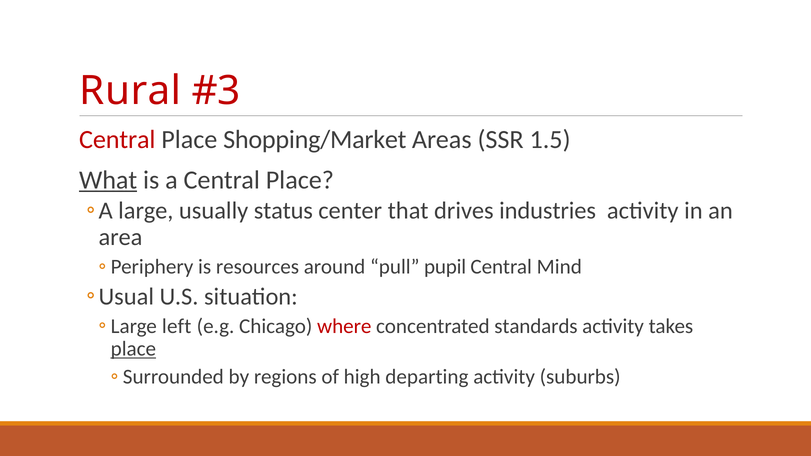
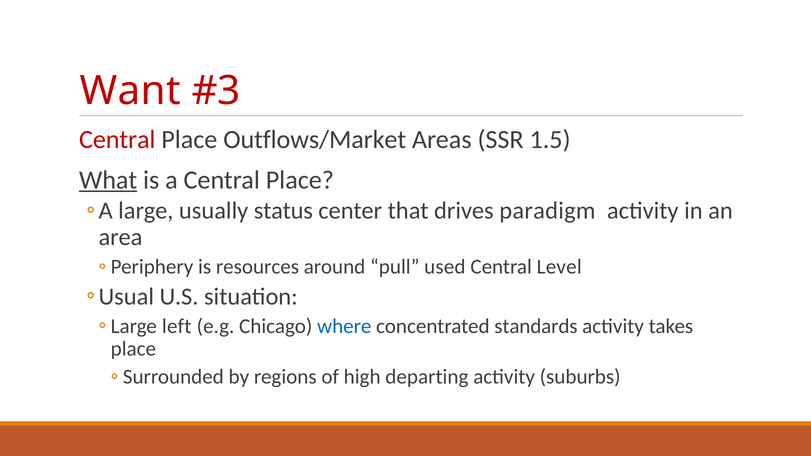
Rural: Rural -> Want
Shopping/Market: Shopping/Market -> Outflows/Market
industries: industries -> paradigm
pupil: pupil -> used
Mind: Mind -> Level
where colour: red -> blue
place at (133, 349) underline: present -> none
